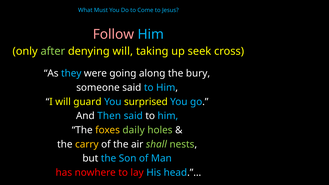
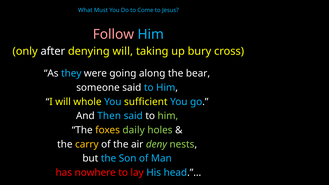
after colour: light green -> white
seek: seek -> bury
bury: bury -> bear
guard: guard -> whole
surprised: surprised -> sufficient
him at (168, 116) colour: light blue -> light green
shall: shall -> deny
